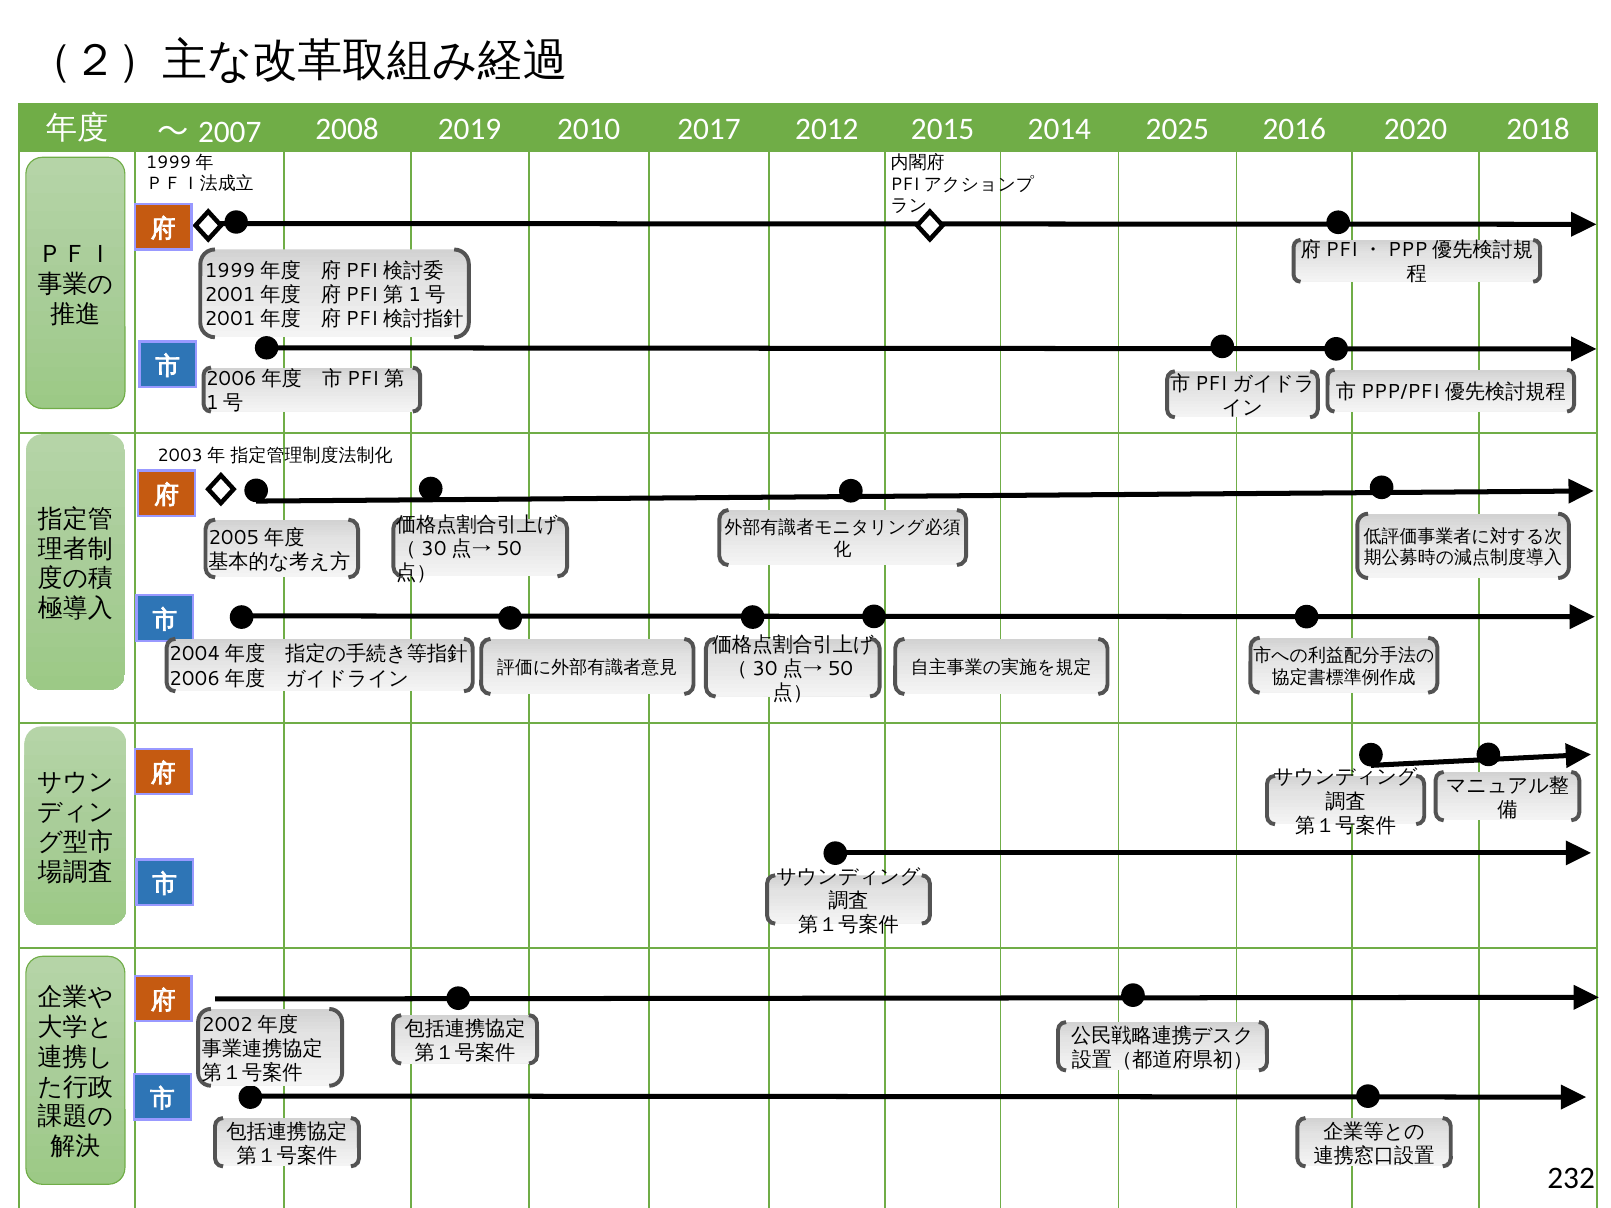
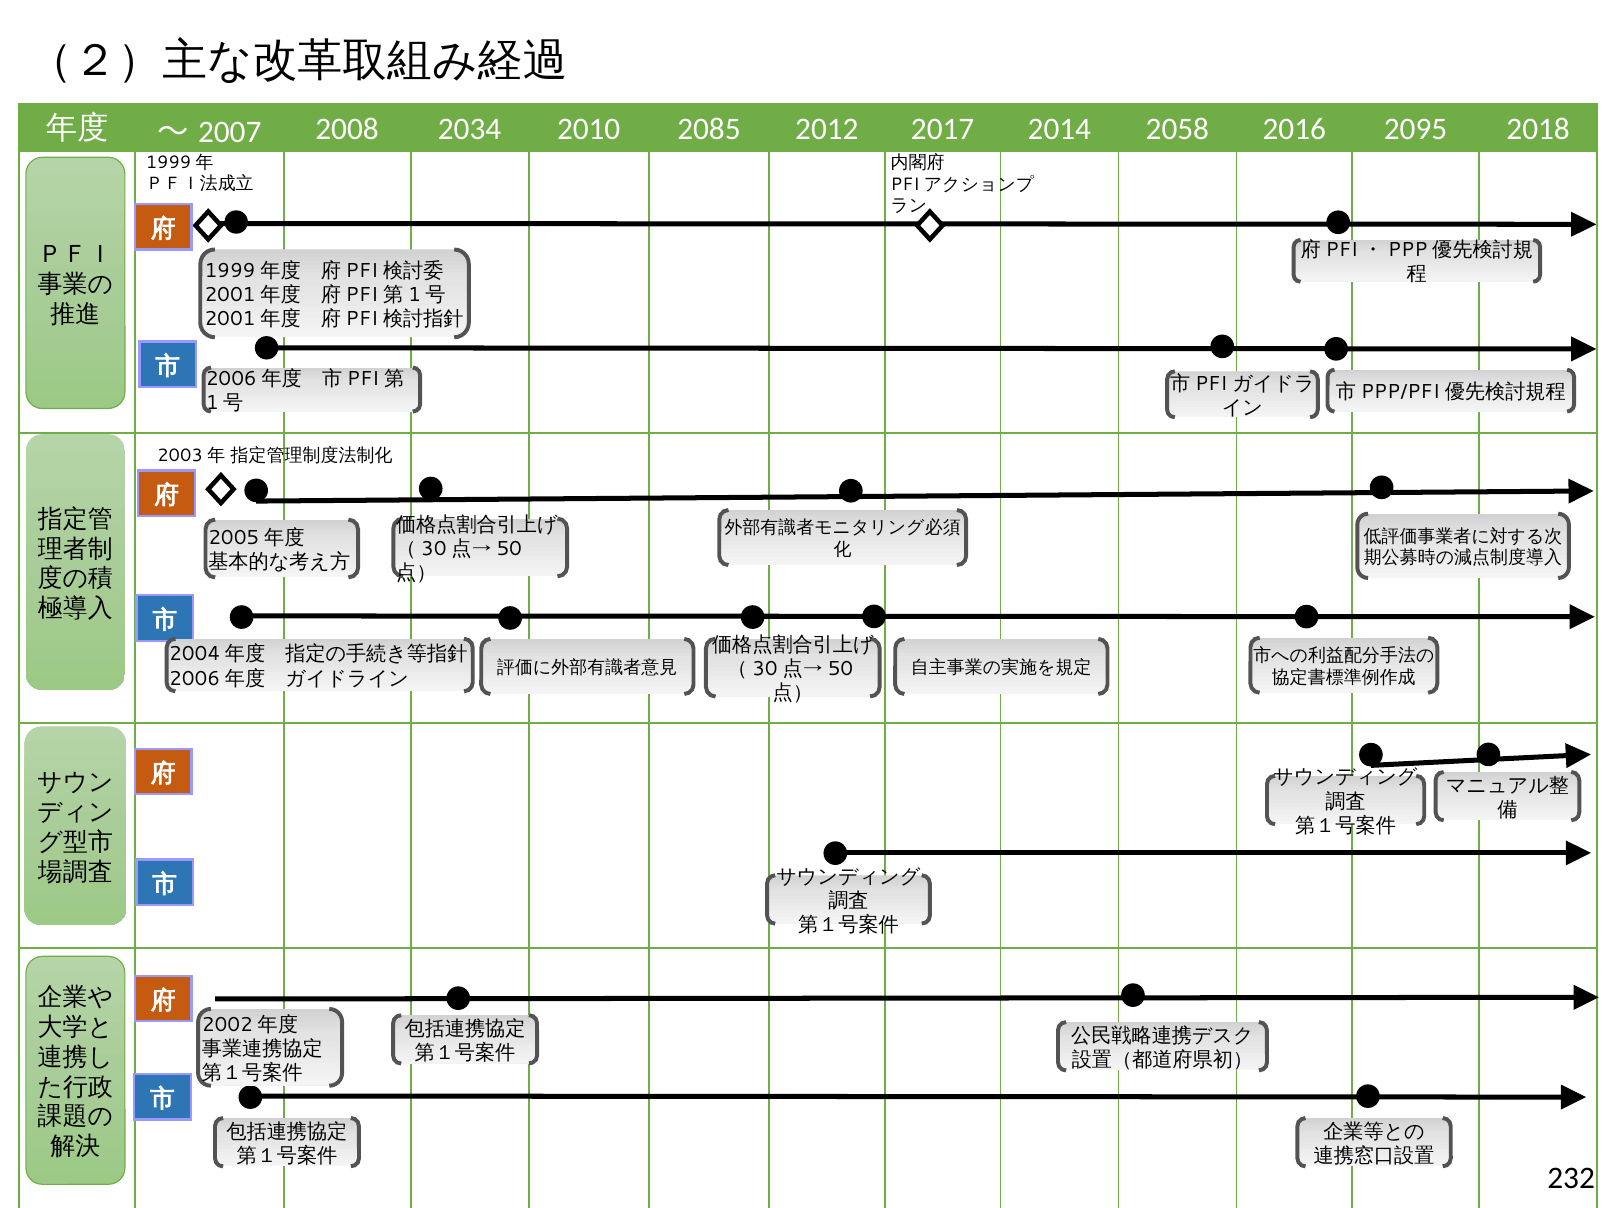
2019: 2019 -> 2034
2017: 2017 -> 2085
2015: 2015 -> 2017
2025: 2025 -> 2058
2020: 2020 -> 2095
